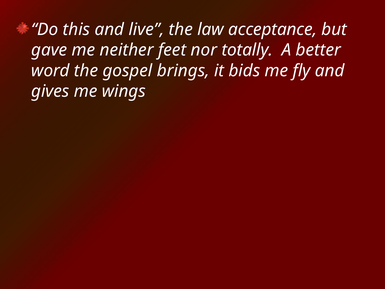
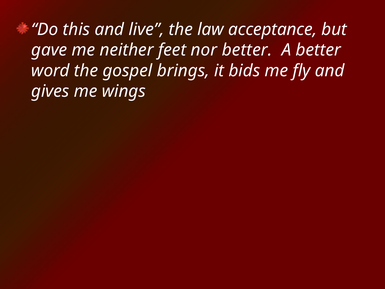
nor totally: totally -> better
